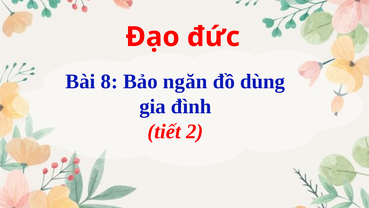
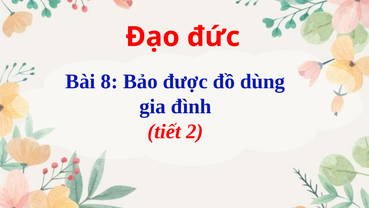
ngăn: ngăn -> được
